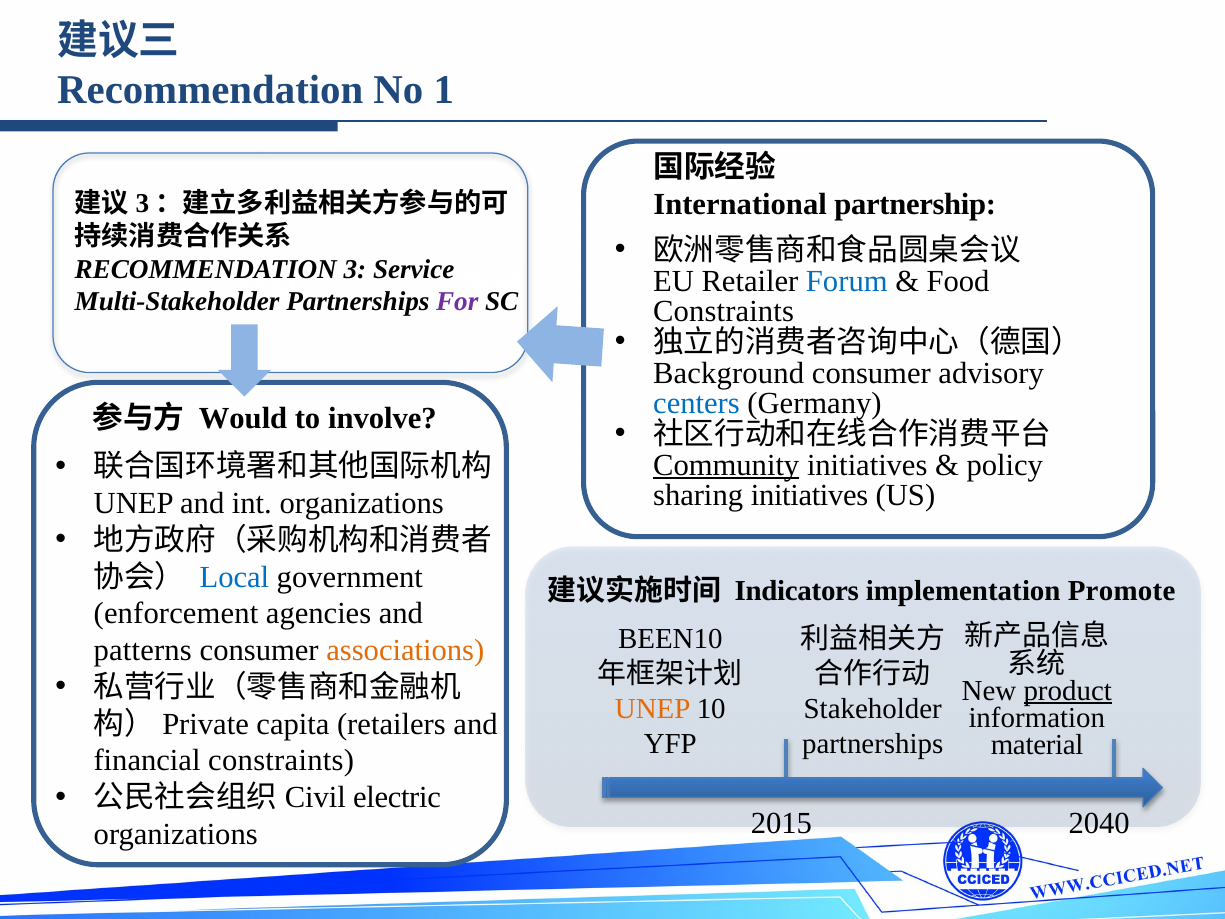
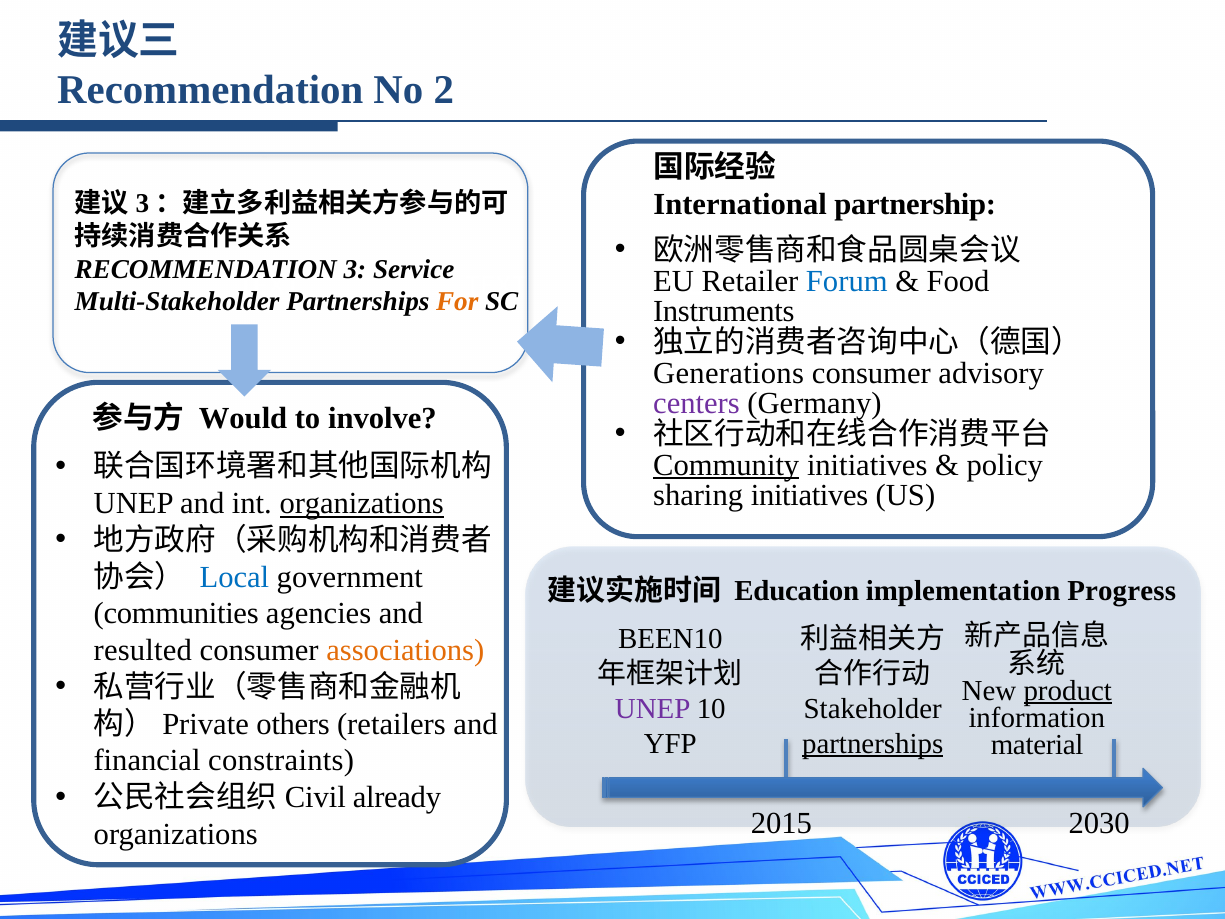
1: 1 -> 2
For colour: purple -> orange
Constraints at (724, 312): Constraints -> Instruments
Background: Background -> Generations
centers colour: blue -> purple
organizations at (362, 503) underline: none -> present
Indicators: Indicators -> Education
Promote: Promote -> Progress
enforcement: enforcement -> communities
patterns: patterns -> resulted
UNEP at (653, 709) colour: orange -> purple
capita: capita -> others
partnerships at (873, 743) underline: none -> present
electric: electric -> already
2040: 2040 -> 2030
